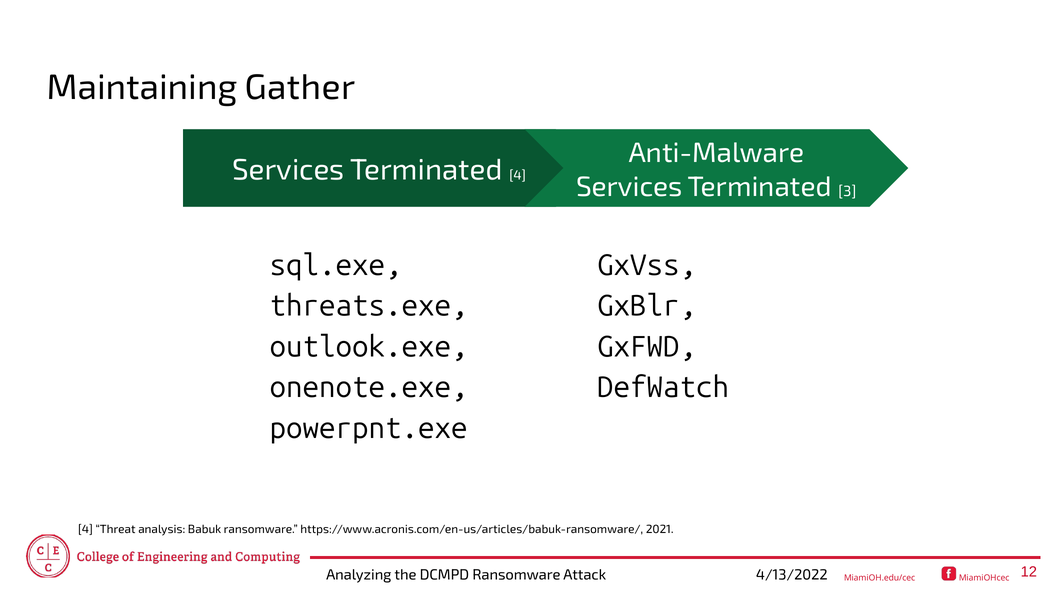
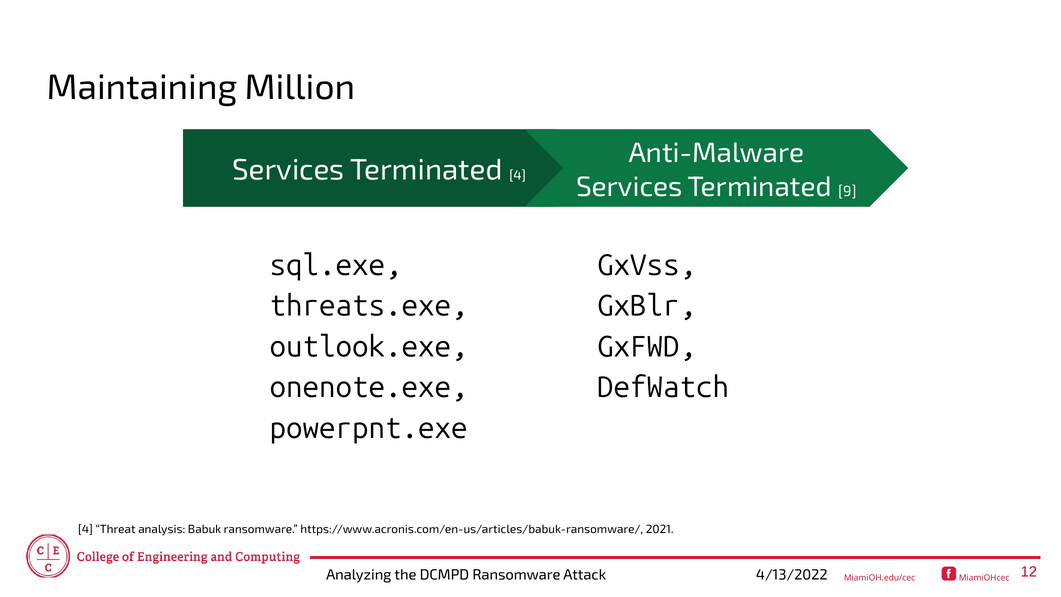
Gather: Gather -> Million
3: 3 -> 9
